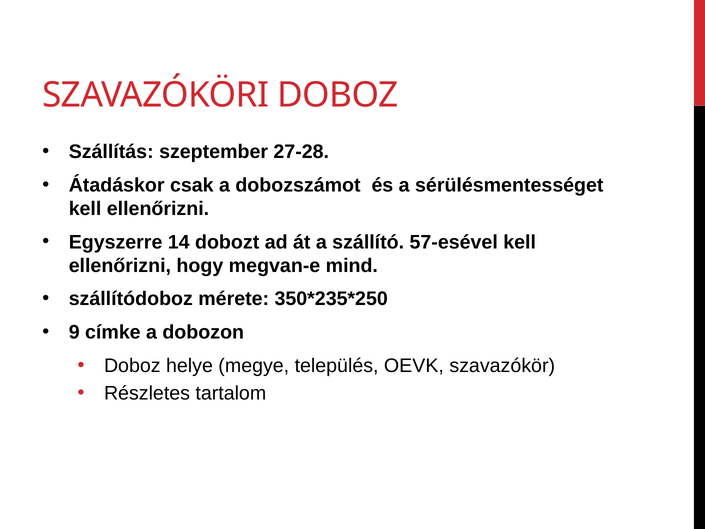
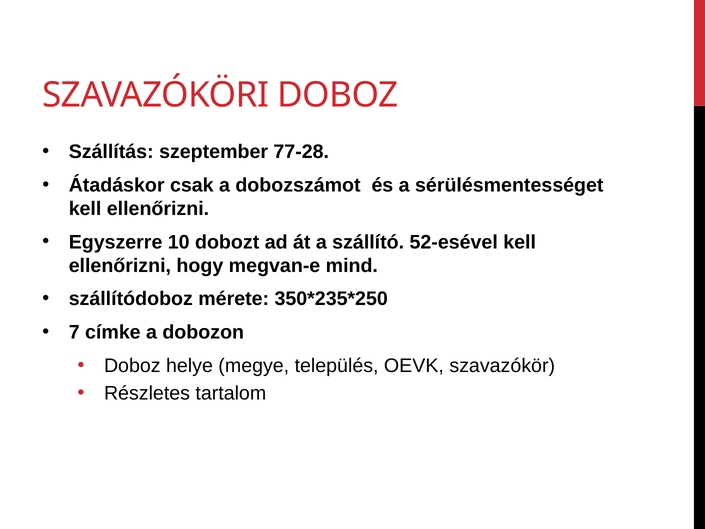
27-28: 27-28 -> 77-28
14: 14 -> 10
57-esével: 57-esével -> 52-esével
9: 9 -> 7
